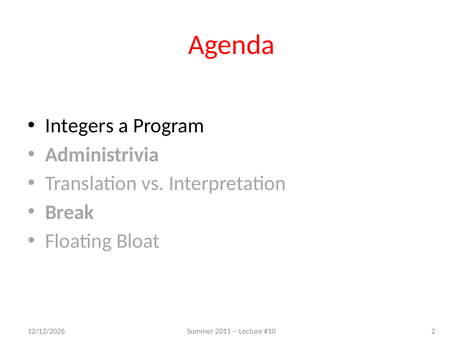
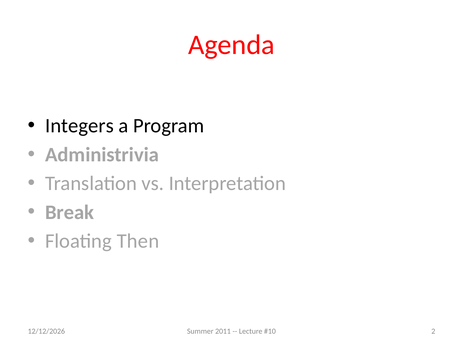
Bloat: Bloat -> Then
